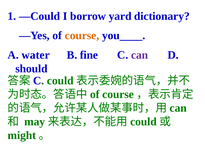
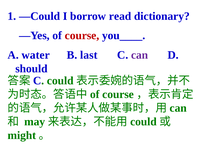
yard: yard -> read
course at (82, 35) colour: orange -> red
fine: fine -> last
